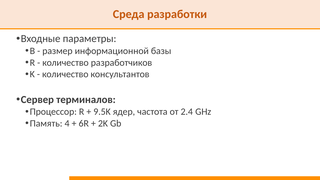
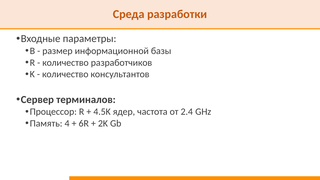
9.5K: 9.5K -> 4.5K
